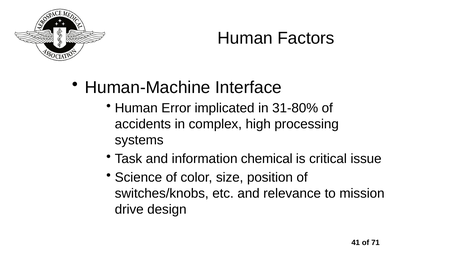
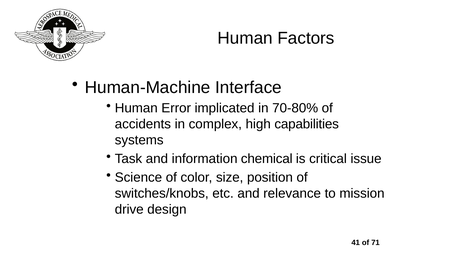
31-80%: 31-80% -> 70-80%
processing: processing -> capabilities
